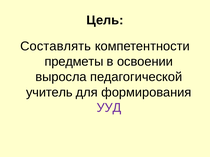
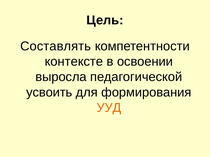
предметы: предметы -> контексте
учитель: учитель -> усвоить
УУД colour: purple -> orange
